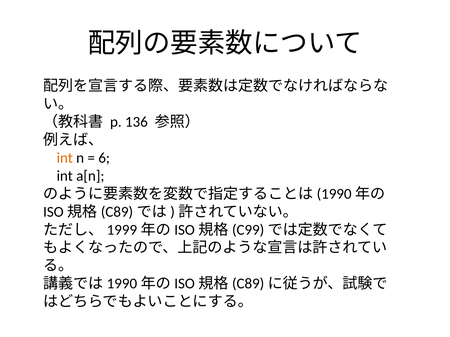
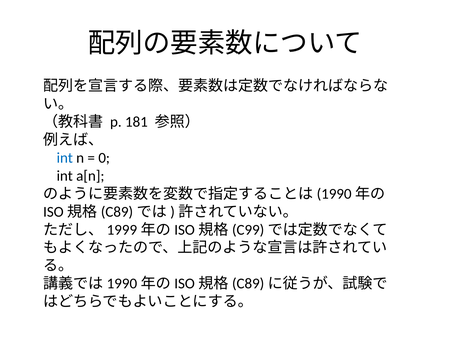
136: 136 -> 181
int at (65, 158) colour: orange -> blue
6: 6 -> 0
